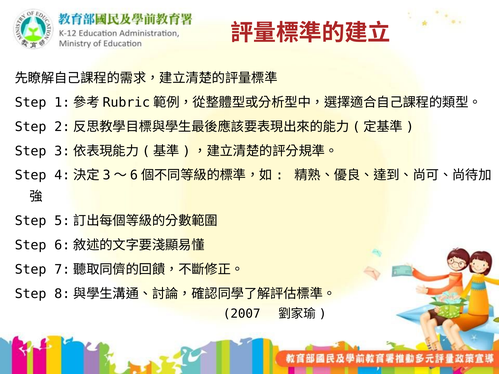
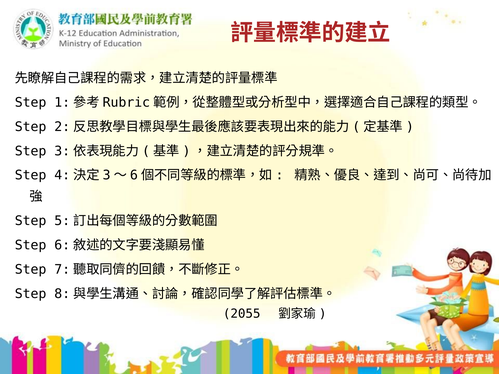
2007: 2007 -> 2055
